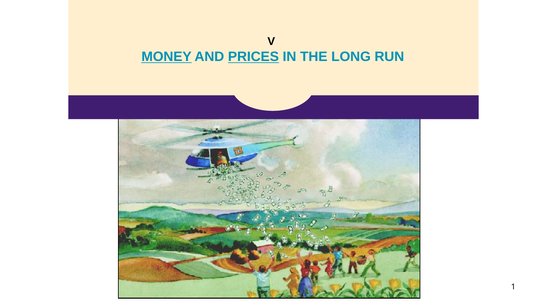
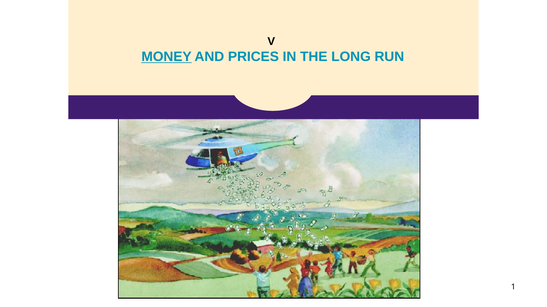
PRICES underline: present -> none
